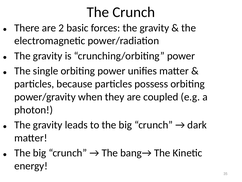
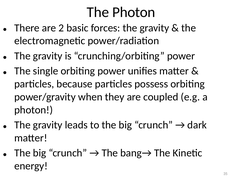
The Crunch: Crunch -> Photon
